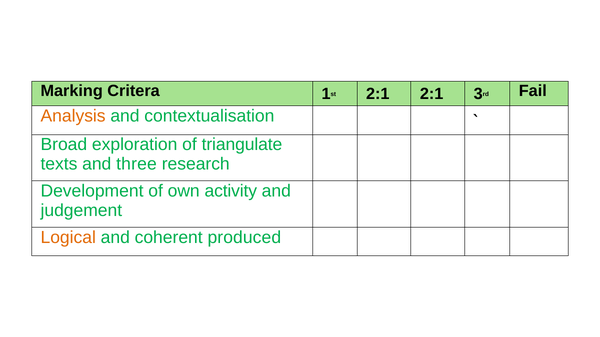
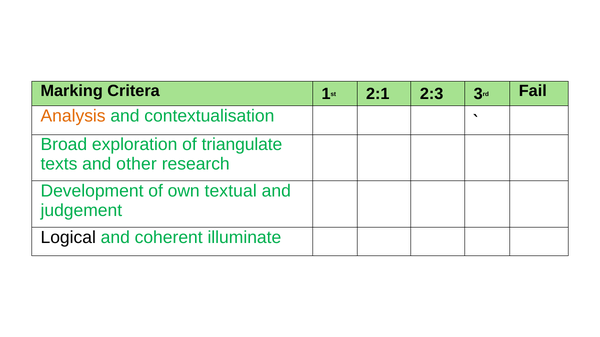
2:1 2:1: 2:1 -> 2:3
three: three -> other
activity: activity -> textual
Logical colour: orange -> black
produced: produced -> illuminate
